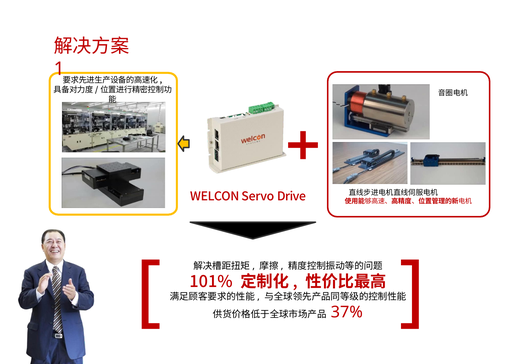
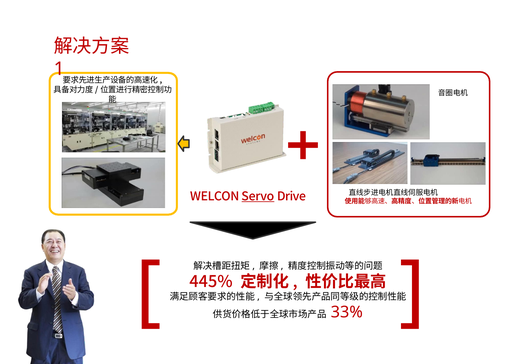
Servo underline: none -> present
101%: 101% -> 445%
37%: 37% -> 33%
